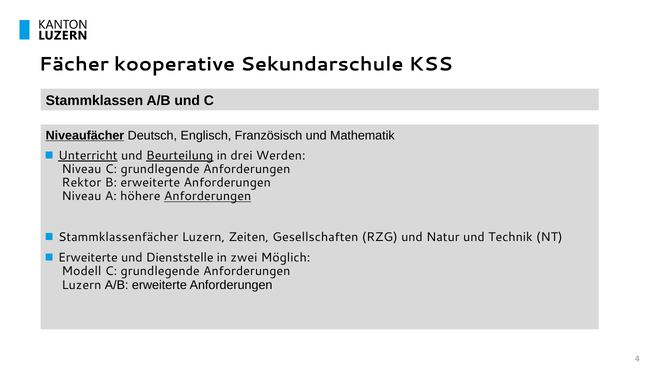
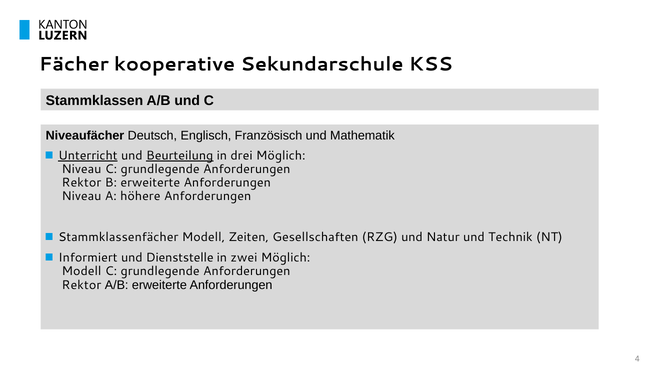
Niveaufächer underline: present -> none
drei Werden: Werden -> Möglich
Anforderungen at (208, 196) underline: present -> none
Stammklassenfächer Luzern: Luzern -> Modell
Erweiterte at (88, 258): Erweiterte -> Informiert
Luzern at (81, 285): Luzern -> Rektor
